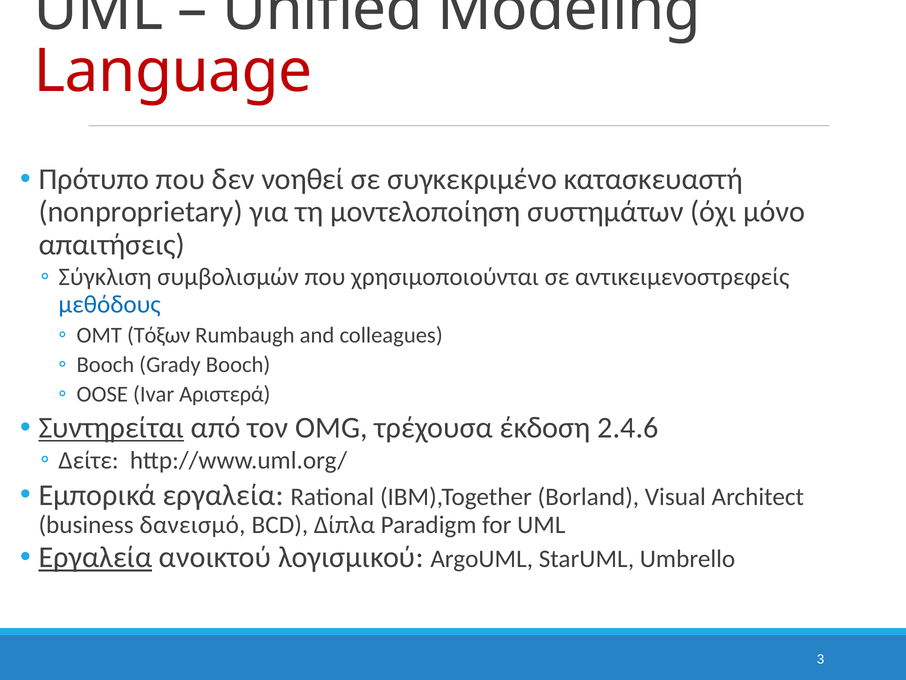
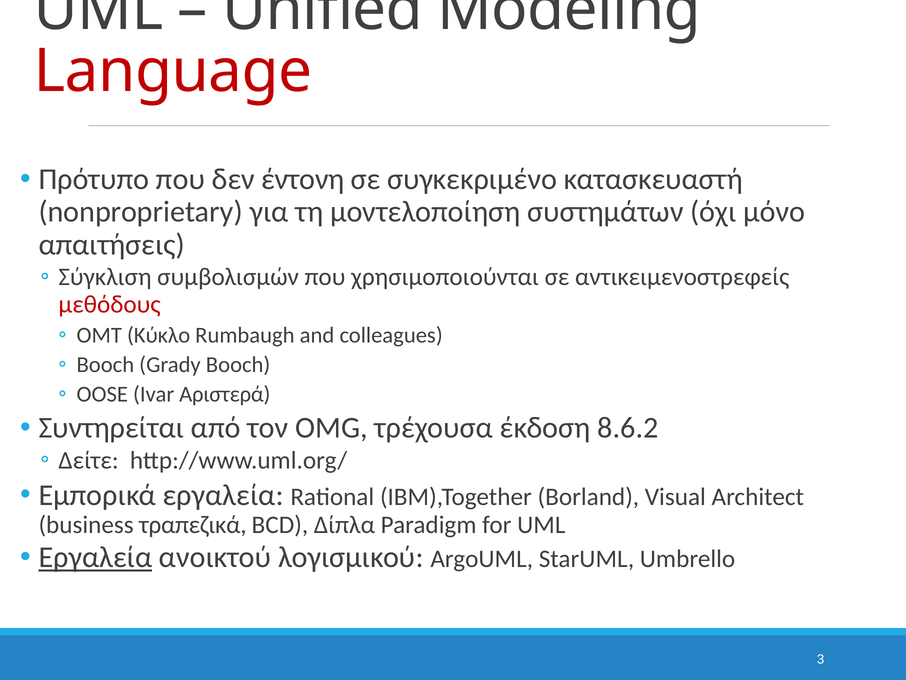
νοηθεί: νοηθεί -> έντονη
μεθόδους colour: blue -> red
Τόξων: Τόξων -> Κύκλο
Συντηρείται underline: present -> none
2.4.6: 2.4.6 -> 8.6.2
δανεισμό: δανεισμό -> τραπεζικά
